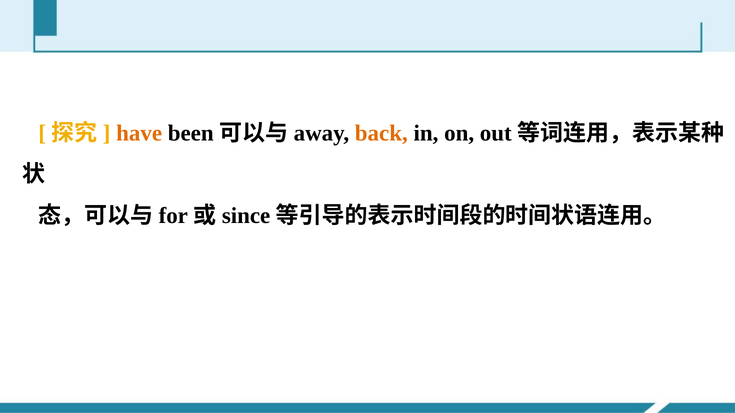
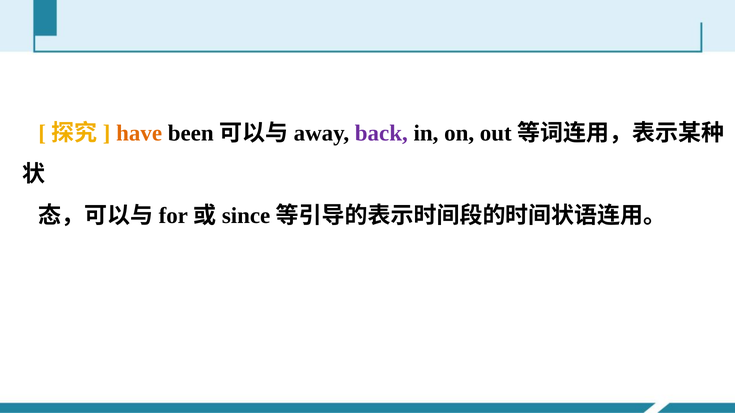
back colour: orange -> purple
